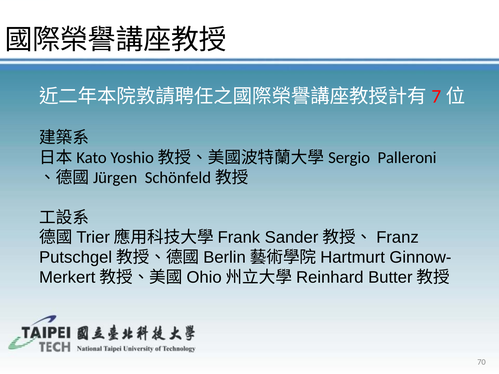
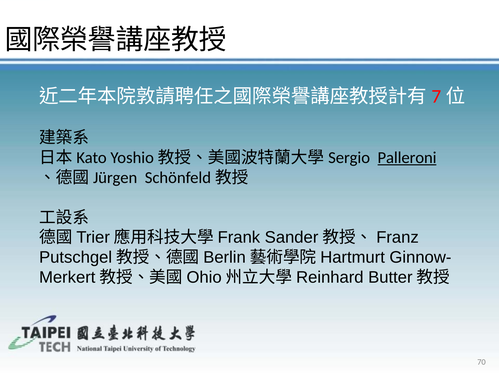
Palleroni underline: none -> present
